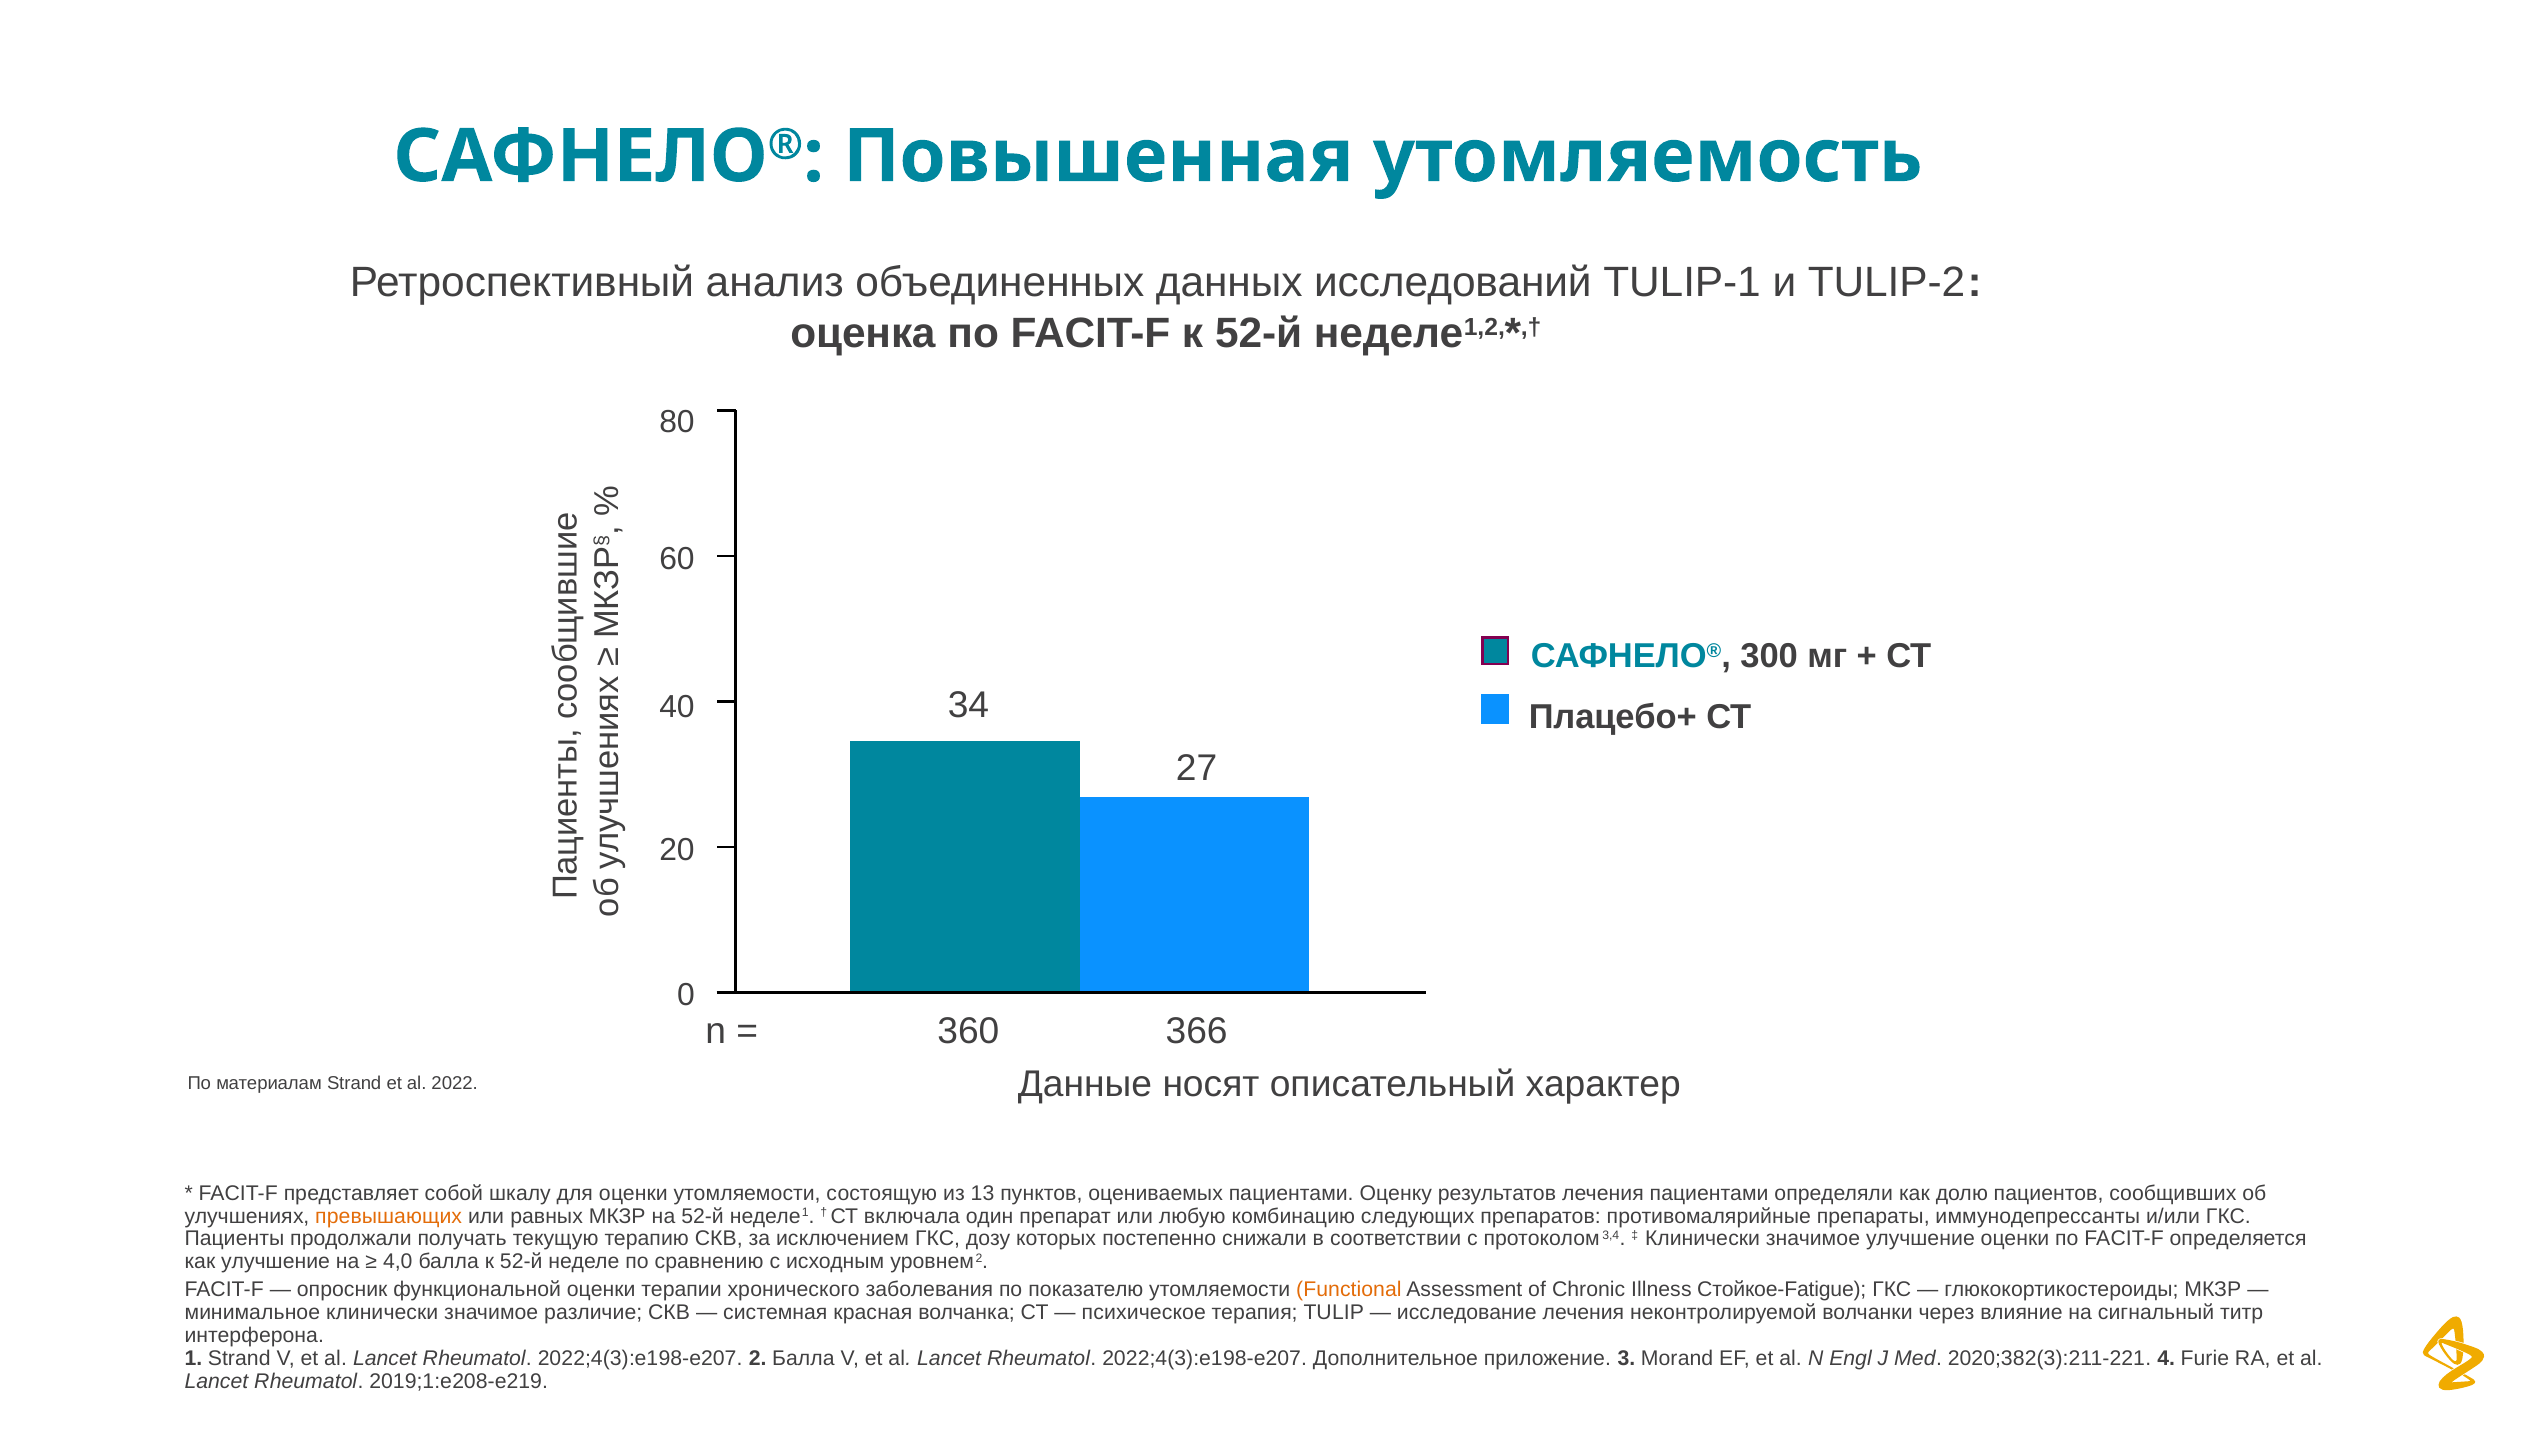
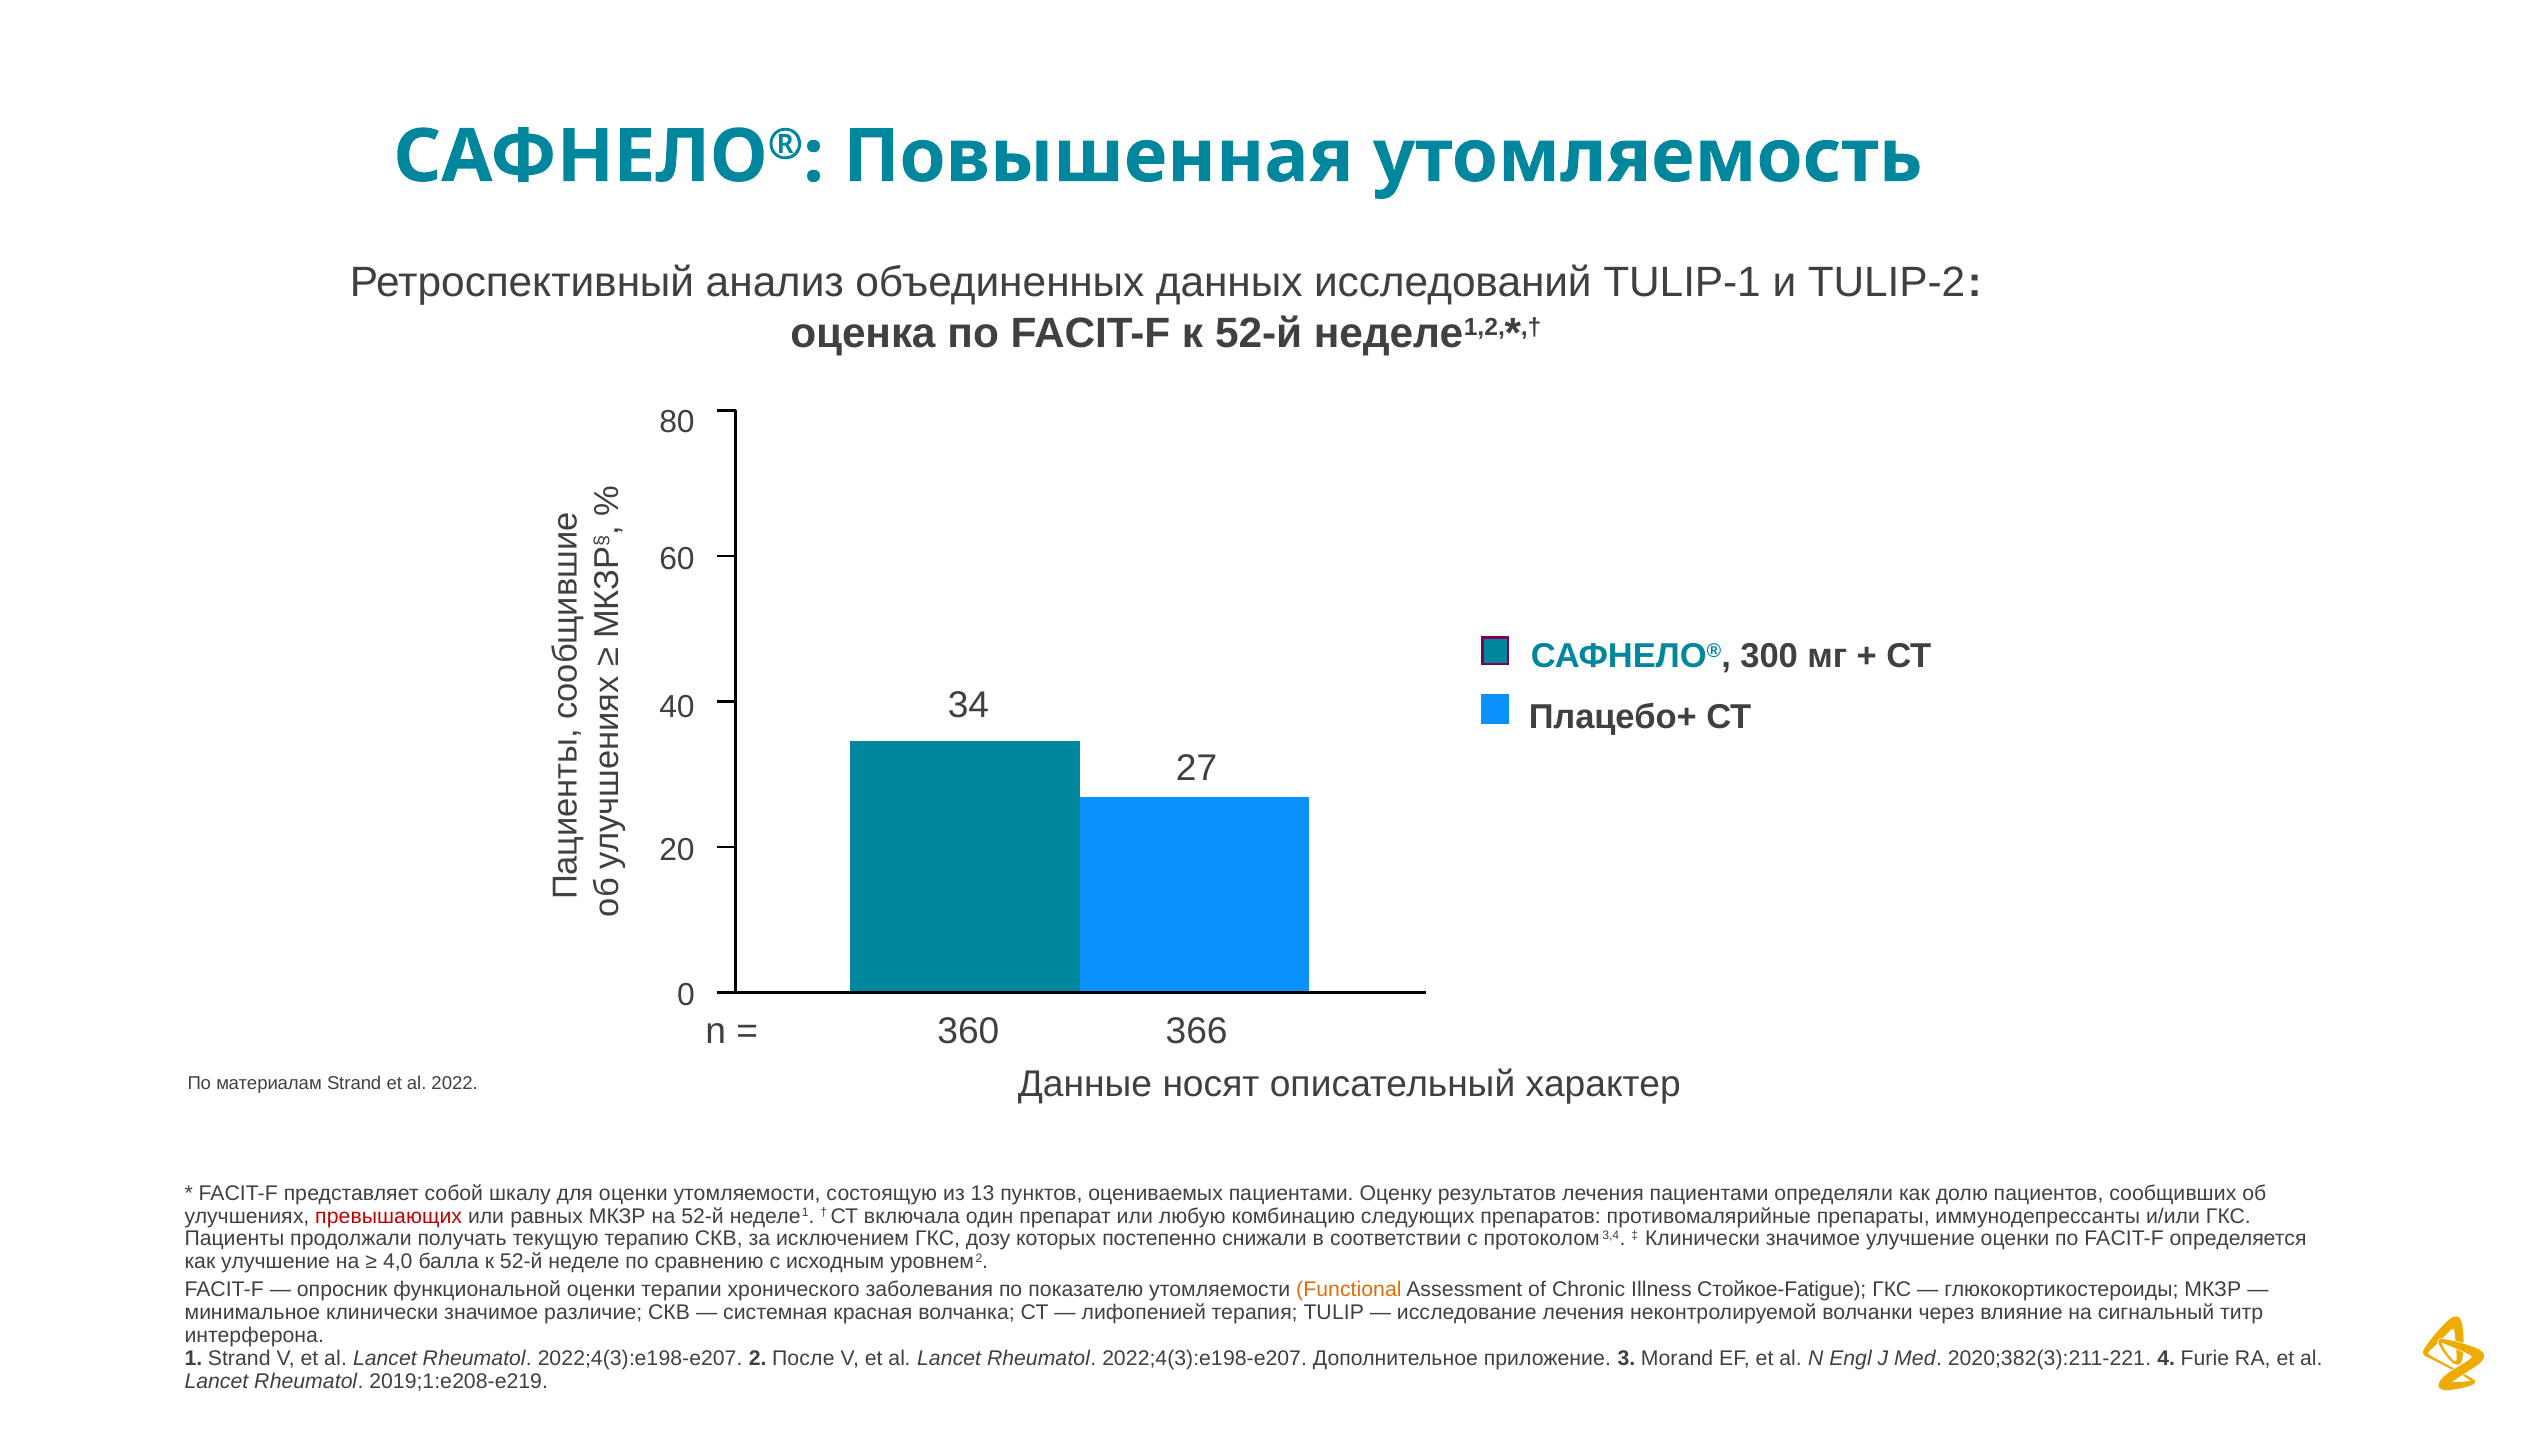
превышающих colour: orange -> red
психическое: психическое -> лифопенией
2 Балла: Балла -> После
